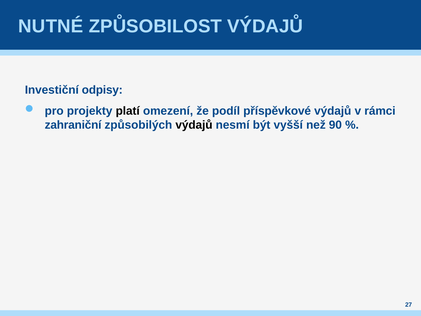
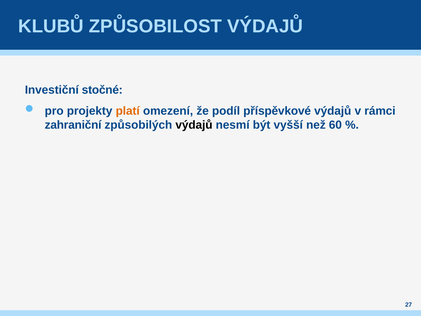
NUTNÉ: NUTNÉ -> KLUBŮ
odpisy: odpisy -> stočné
platí colour: black -> orange
90: 90 -> 60
